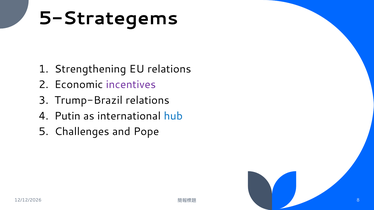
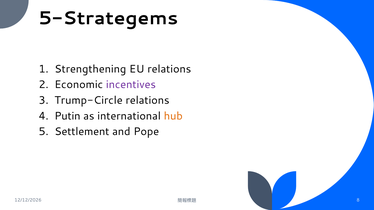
Trump-Brazil: Trump-Brazil -> Trump-Circle
hub colour: blue -> orange
Challenges: Challenges -> Settlement
